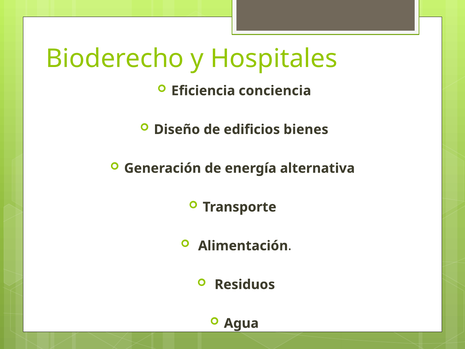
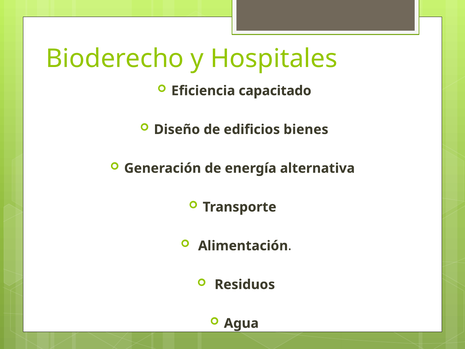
conciencia: conciencia -> capacitado
